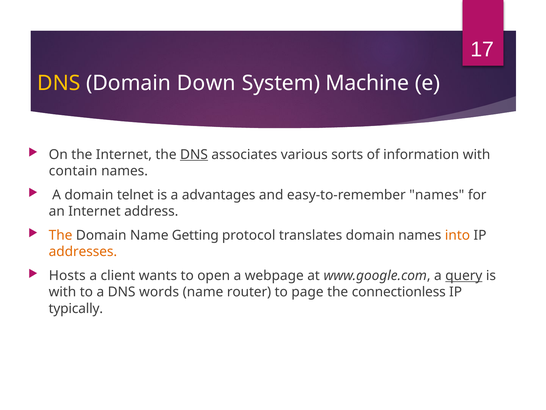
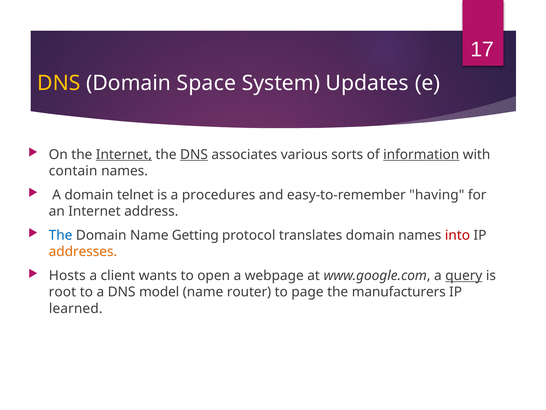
Down: Down -> Space
Machine: Machine -> Updates
Internet at (124, 154) underline: none -> present
information underline: none -> present
advantages: advantages -> procedures
easy-to-remember names: names -> having
The at (61, 235) colour: orange -> blue
into colour: orange -> red
with at (62, 292): with -> root
words: words -> model
connectionless: connectionless -> manufacturers
typically: typically -> learned
